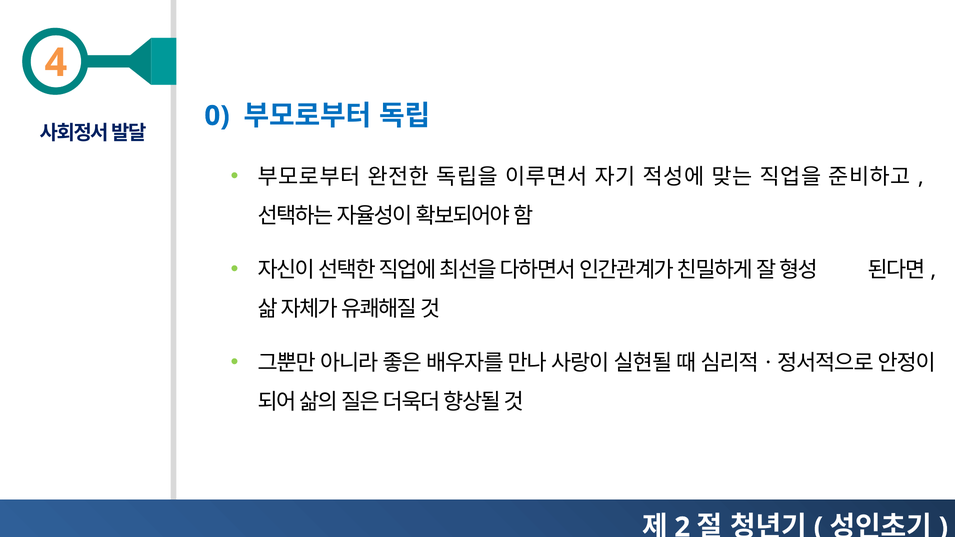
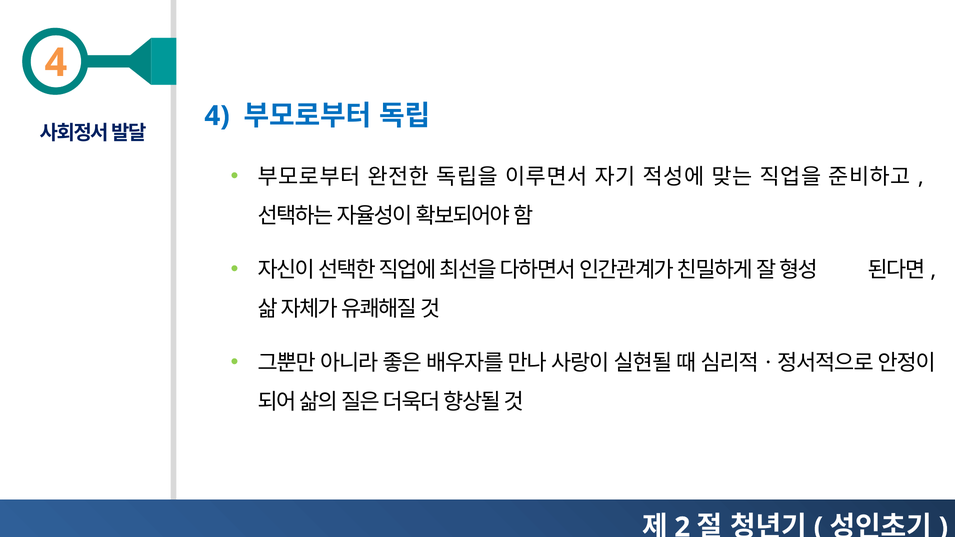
0 at (217, 116): 0 -> 4
